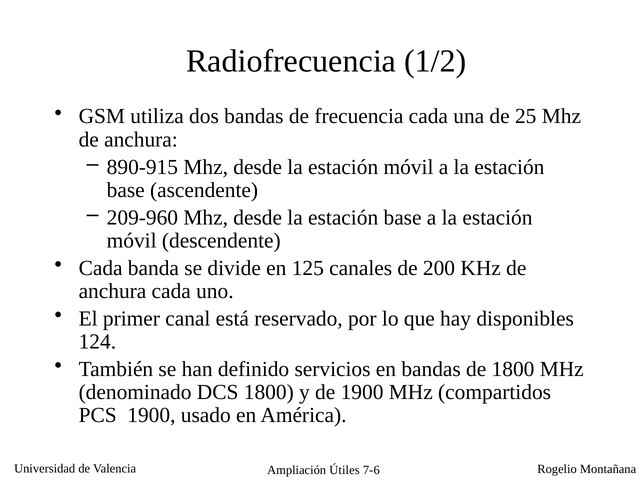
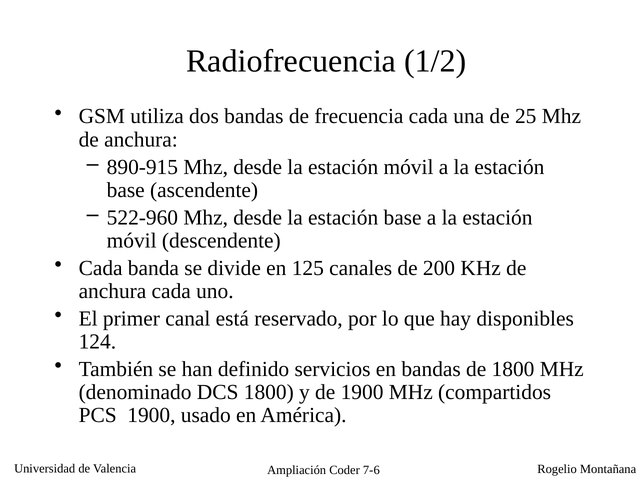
209-960: 209-960 -> 522-960
Útiles: Útiles -> Coder
